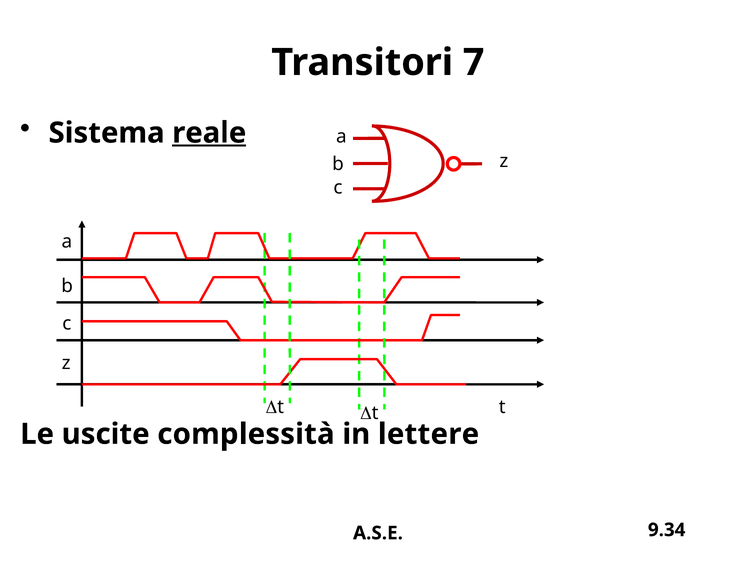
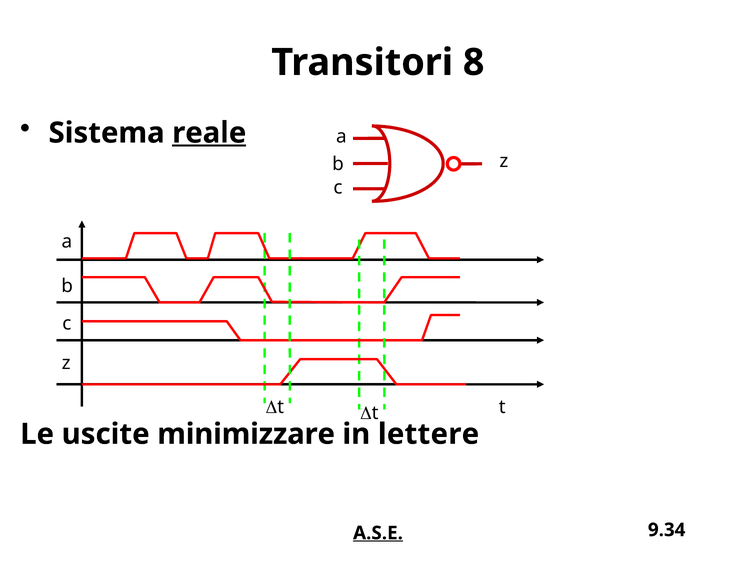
7: 7 -> 8
complessità: complessità -> minimizzare
A.S.E underline: none -> present
